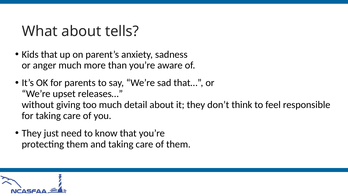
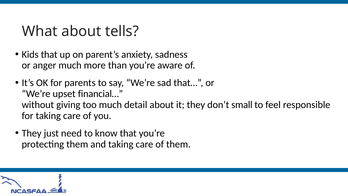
releases…: releases… -> financial…
think: think -> small
